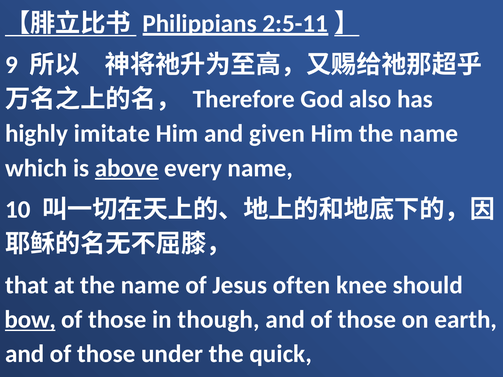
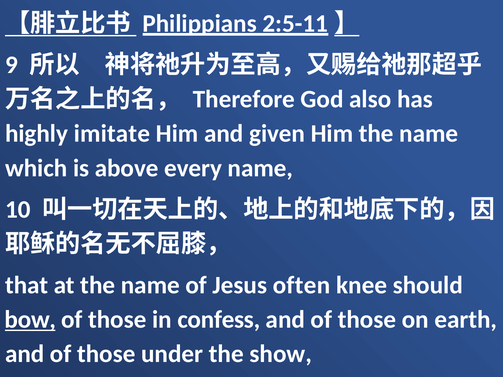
above underline: present -> none
though: though -> confess
quick: quick -> show
